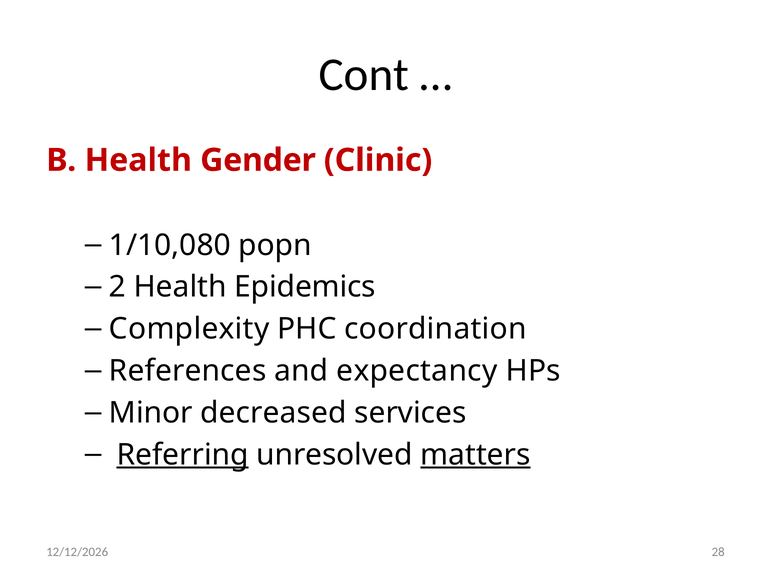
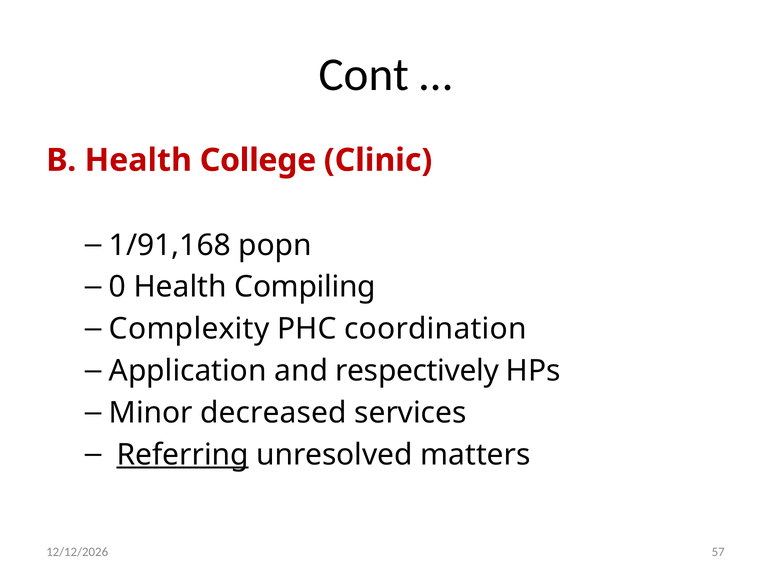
Gender: Gender -> College
1/10,080: 1/10,080 -> 1/91,168
2: 2 -> 0
Epidemics: Epidemics -> Compiling
References: References -> Application
expectancy: expectancy -> respectively
matters underline: present -> none
28: 28 -> 57
